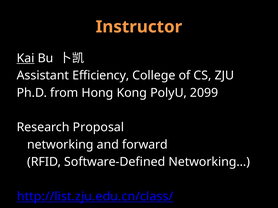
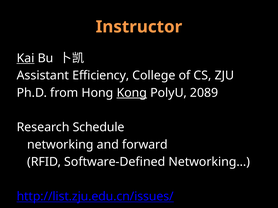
Kong underline: none -> present
2099: 2099 -> 2089
Proposal: Proposal -> Schedule
http://list.zju.edu.cn/class/: http://list.zju.edu.cn/class/ -> http://list.zju.edu.cn/issues/
